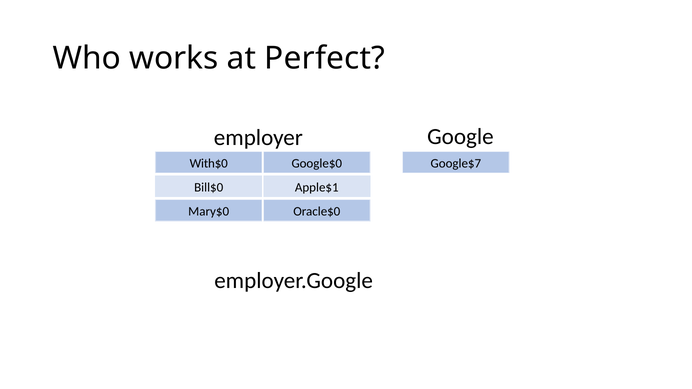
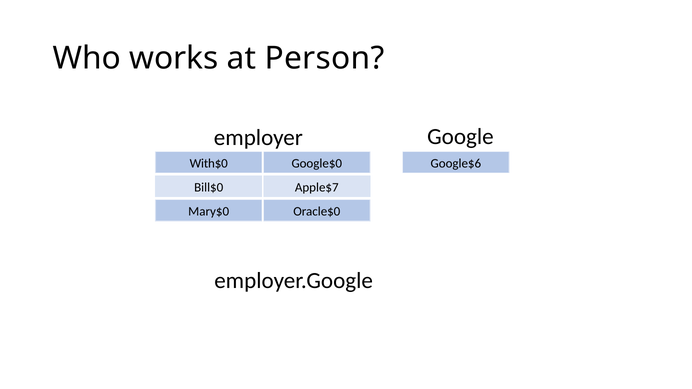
Perfect: Perfect -> Person
Google$7: Google$7 -> Google$6
Apple$1: Apple$1 -> Apple$7
